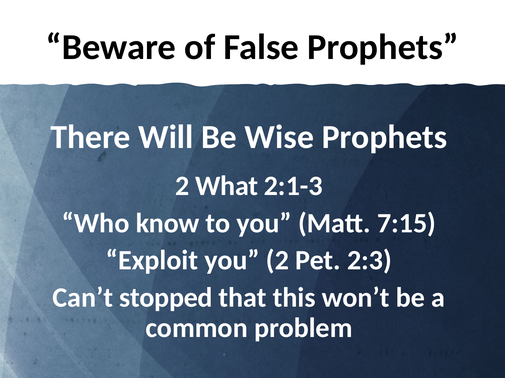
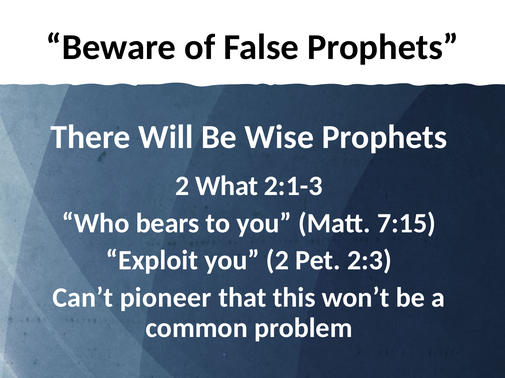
know: know -> bears
stopped: stopped -> pioneer
